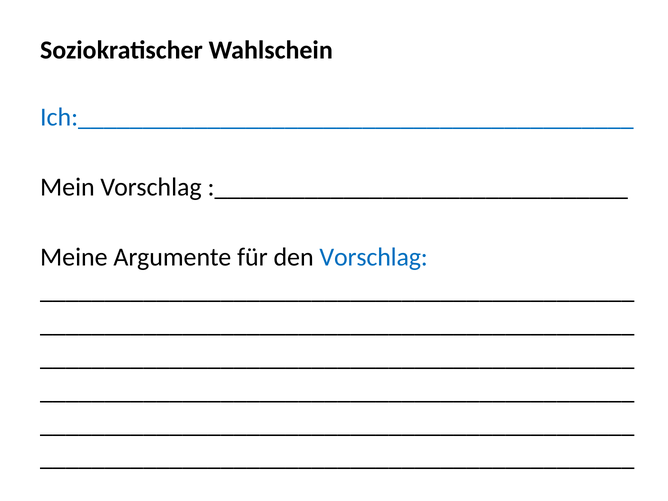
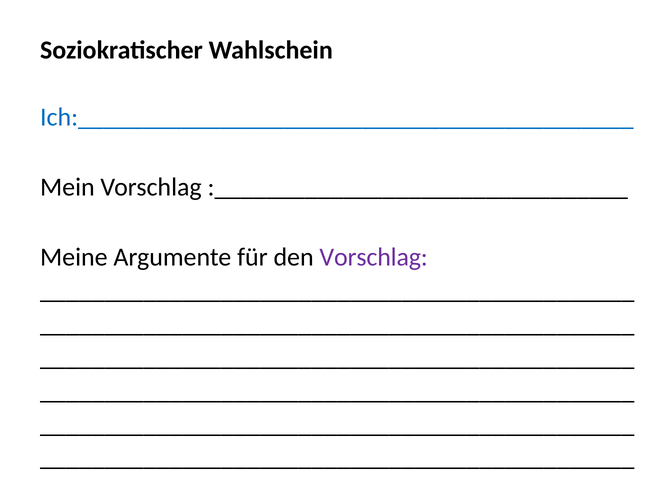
Vorschlag at (374, 257) colour: blue -> purple
